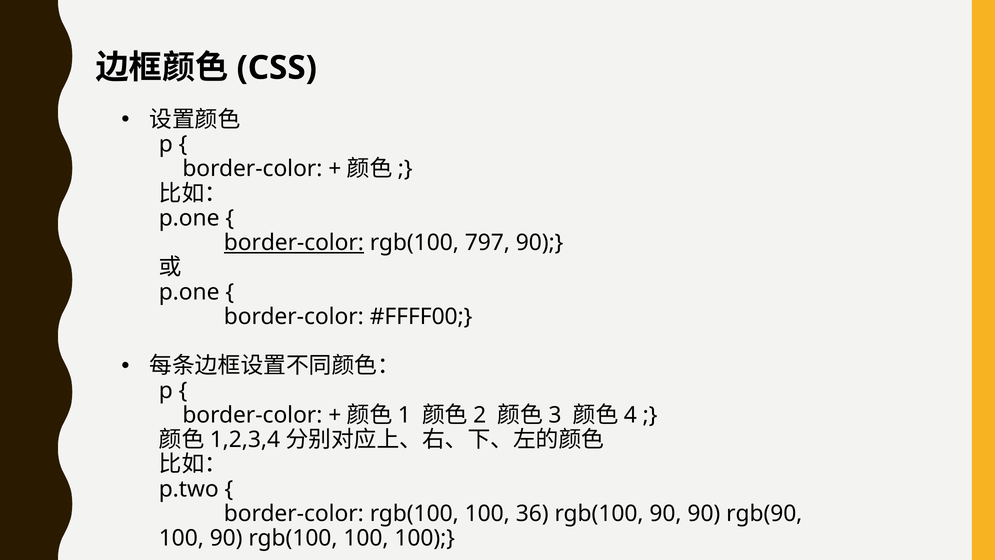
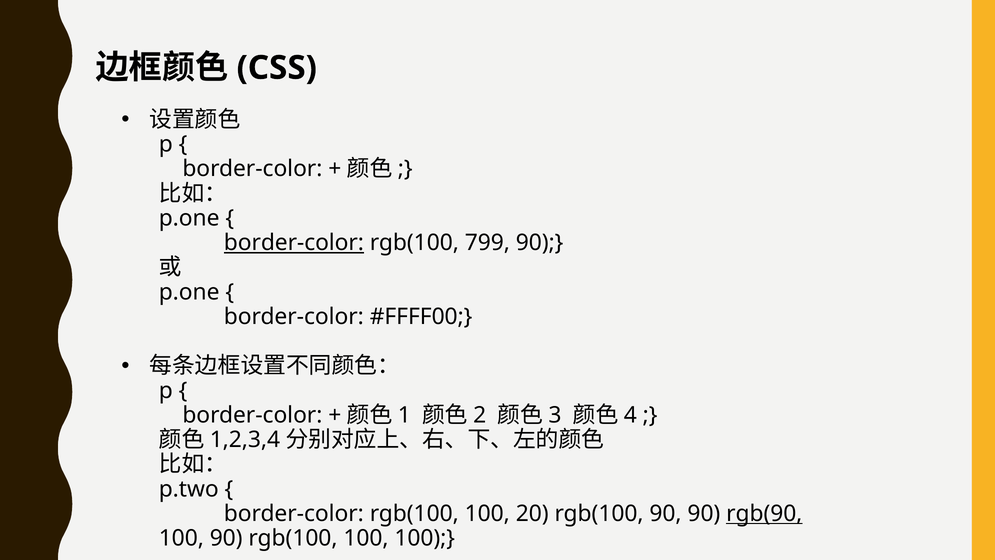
797: 797 -> 799
36: 36 -> 20
rgb(90 underline: none -> present
